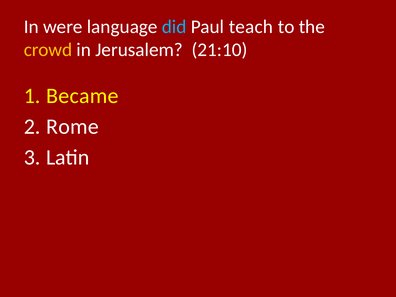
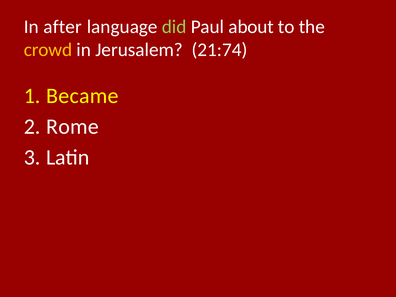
were: were -> after
did colour: light blue -> light green
teach: teach -> about
21:10: 21:10 -> 21:74
